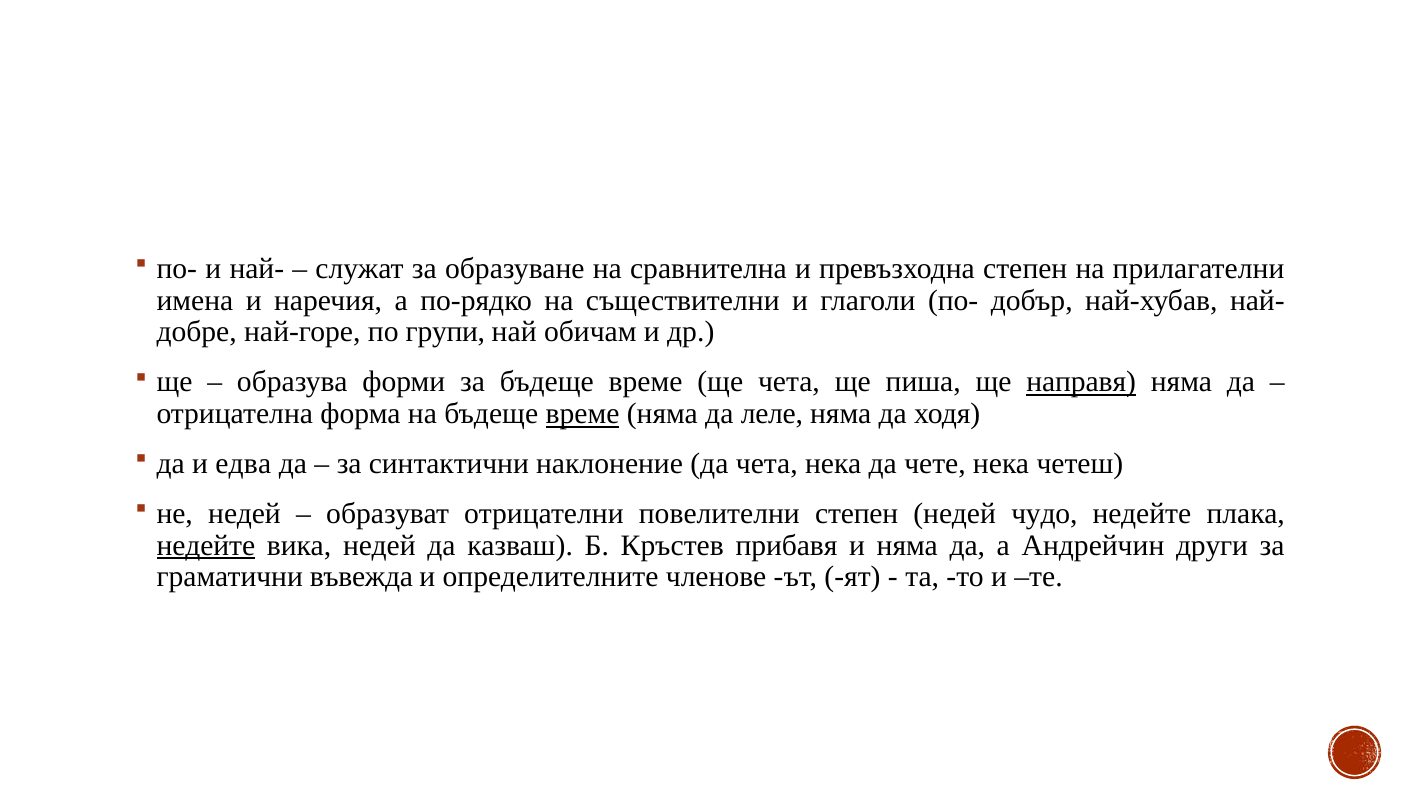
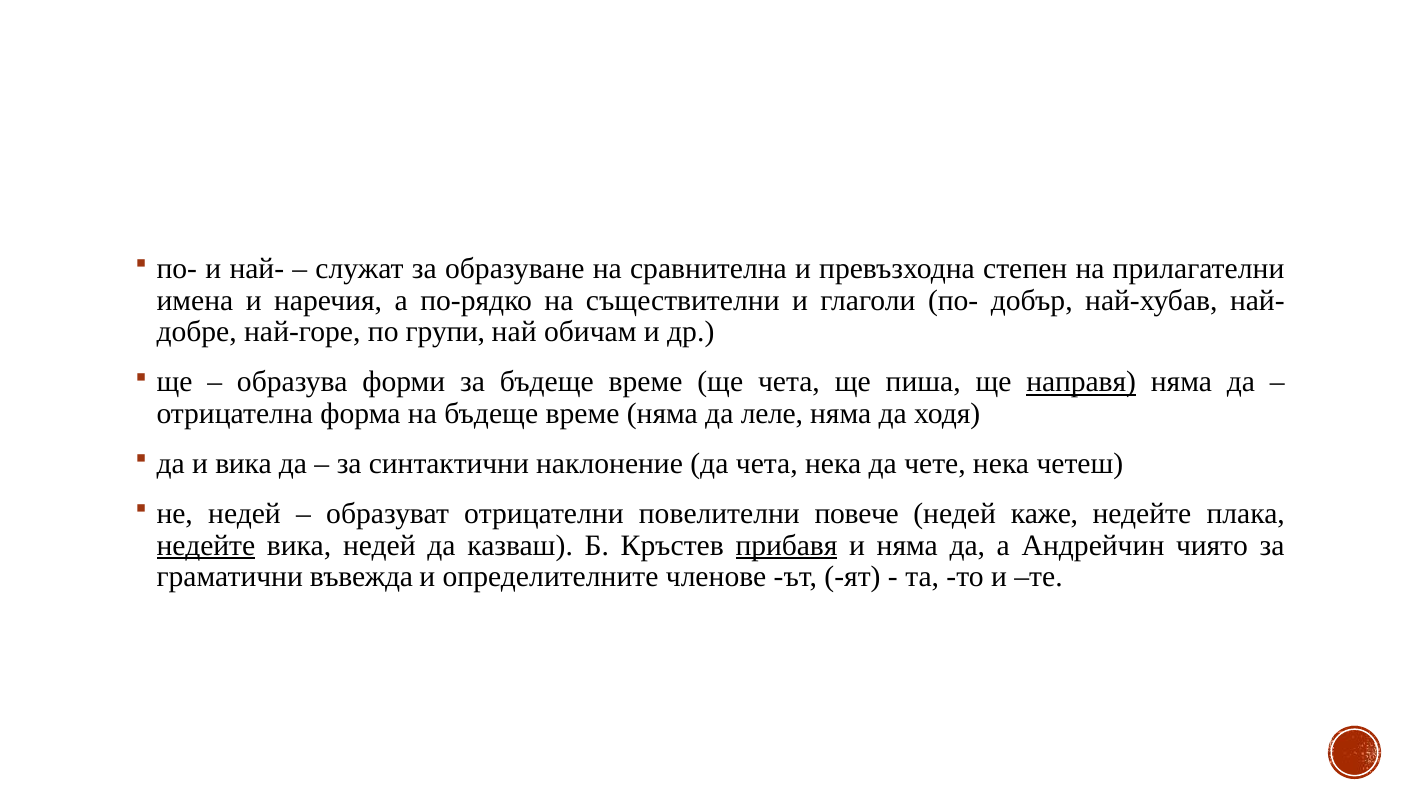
време at (582, 414) underline: present -> none
и едва: едва -> вика
повелителни степен: степен -> повече
чудо: чудо -> каже
прибавя underline: none -> present
други: други -> чиято
